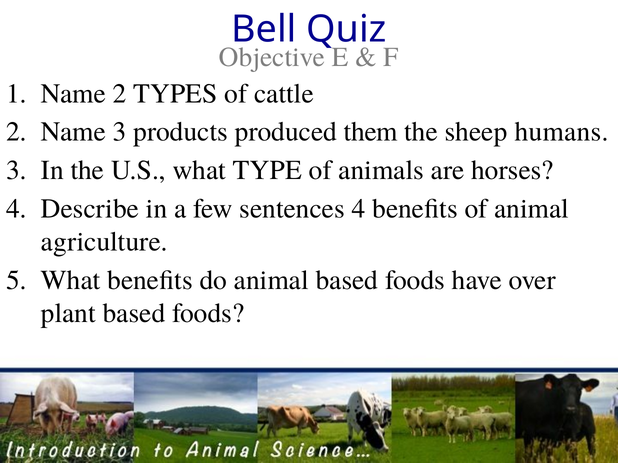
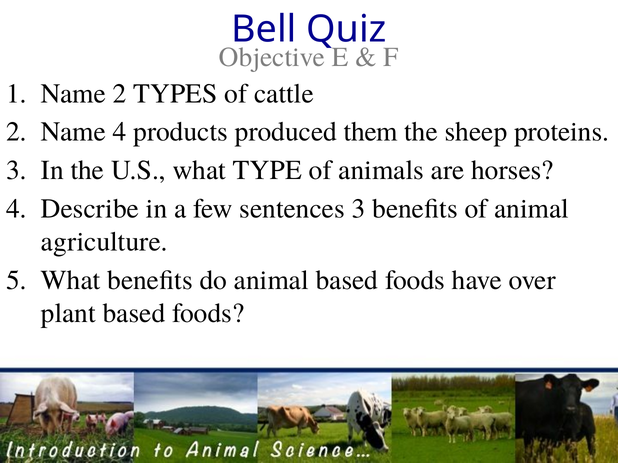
Name 3: 3 -> 4
humans: humans -> proteins
sentences 4: 4 -> 3
